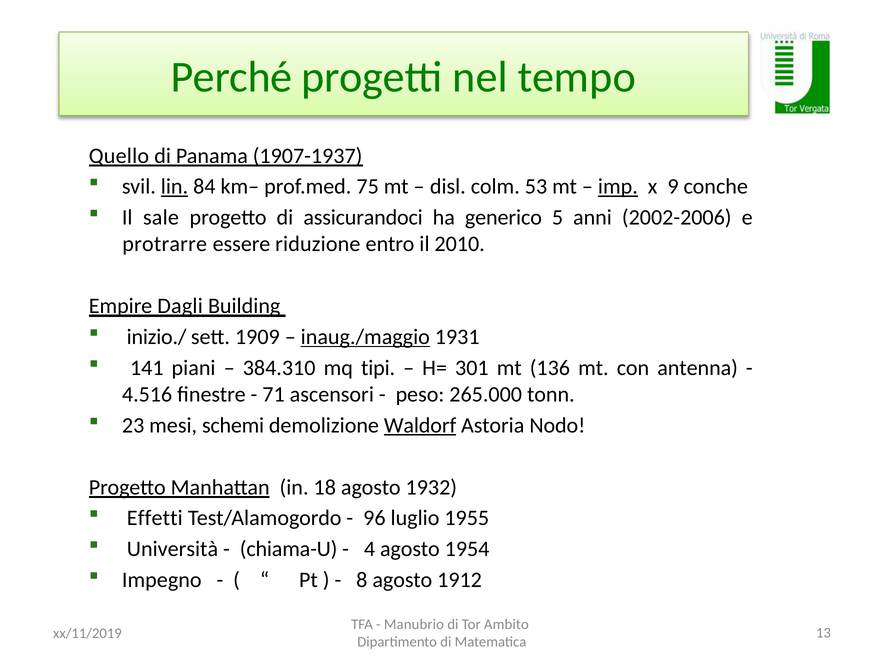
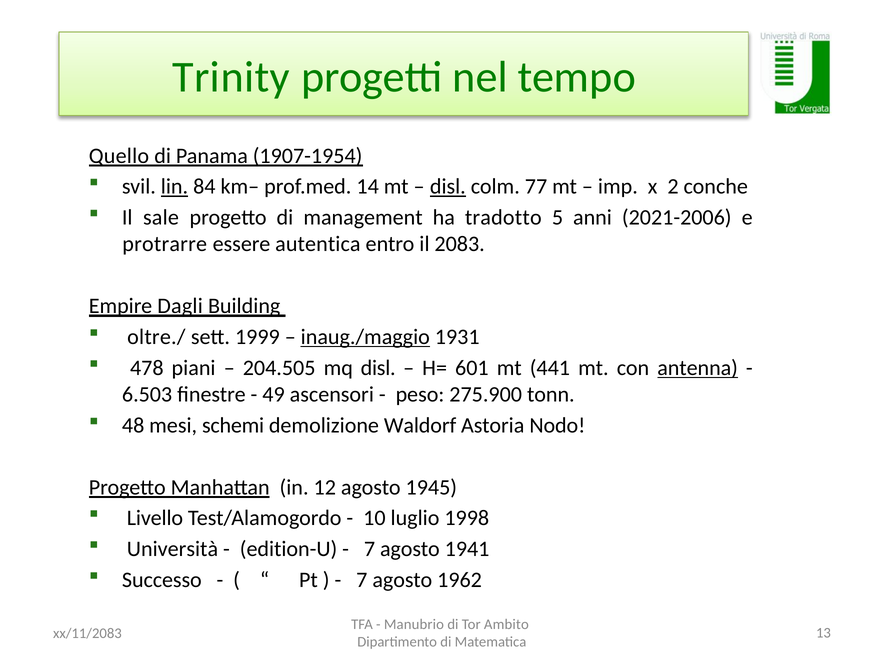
Perché: Perché -> Trinity
1907-1937: 1907-1937 -> 1907-1954
75: 75 -> 14
disl at (448, 187) underline: none -> present
53: 53 -> 77
imp underline: present -> none
9: 9 -> 2
assicurandoci: assicurandoci -> management
generico: generico -> tradotto
2002-2006: 2002-2006 -> 2021-2006
riduzione: riduzione -> autentica
2010: 2010 -> 2083
inizio./: inizio./ -> oltre./
1909: 1909 -> 1999
141: 141 -> 478
384.310: 384.310 -> 204.505
mq tipi: tipi -> disl
301: 301 -> 601
136: 136 -> 441
antenna underline: none -> present
4.516: 4.516 -> 6.503
71: 71 -> 49
265.000: 265.000 -> 275.900
23: 23 -> 48
Waldorf underline: present -> none
18: 18 -> 12
1932: 1932 -> 1945
Effetti: Effetti -> Livello
96: 96 -> 10
1955: 1955 -> 1998
chiama-U: chiama-U -> edition-U
4 at (369, 549): 4 -> 7
1954: 1954 -> 1941
Impegno: Impegno -> Successo
8 at (362, 580): 8 -> 7
1912: 1912 -> 1962
xx/11/2019: xx/11/2019 -> xx/11/2083
